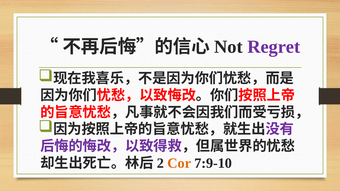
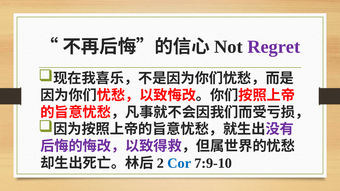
Cor colour: orange -> blue
